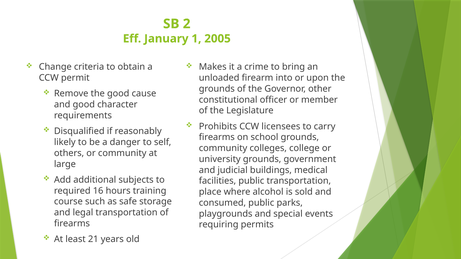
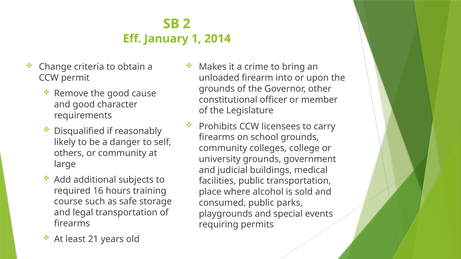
2005: 2005 -> 2014
